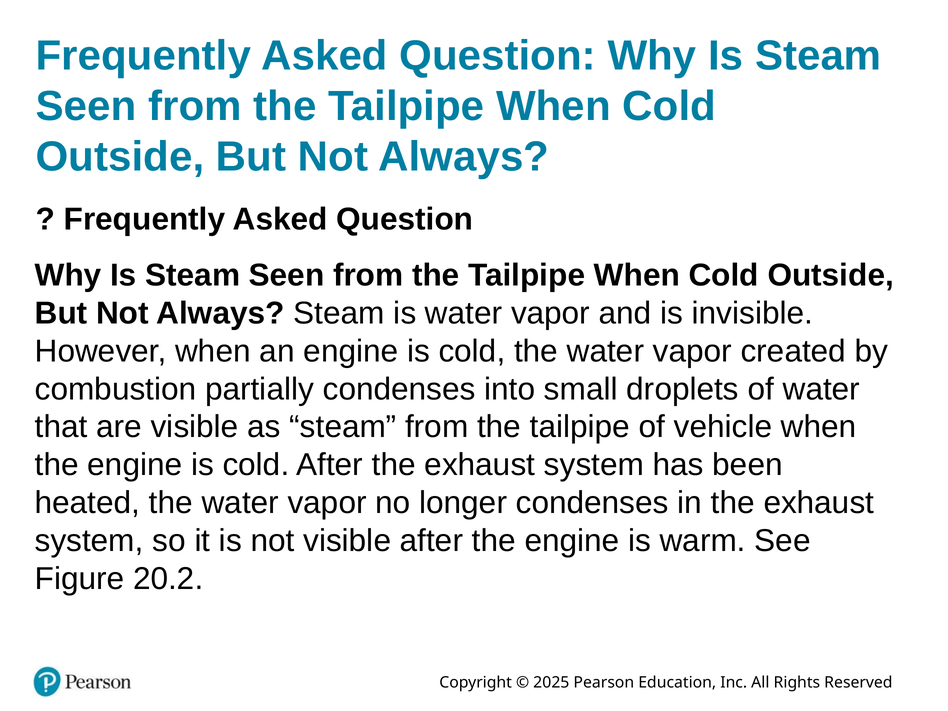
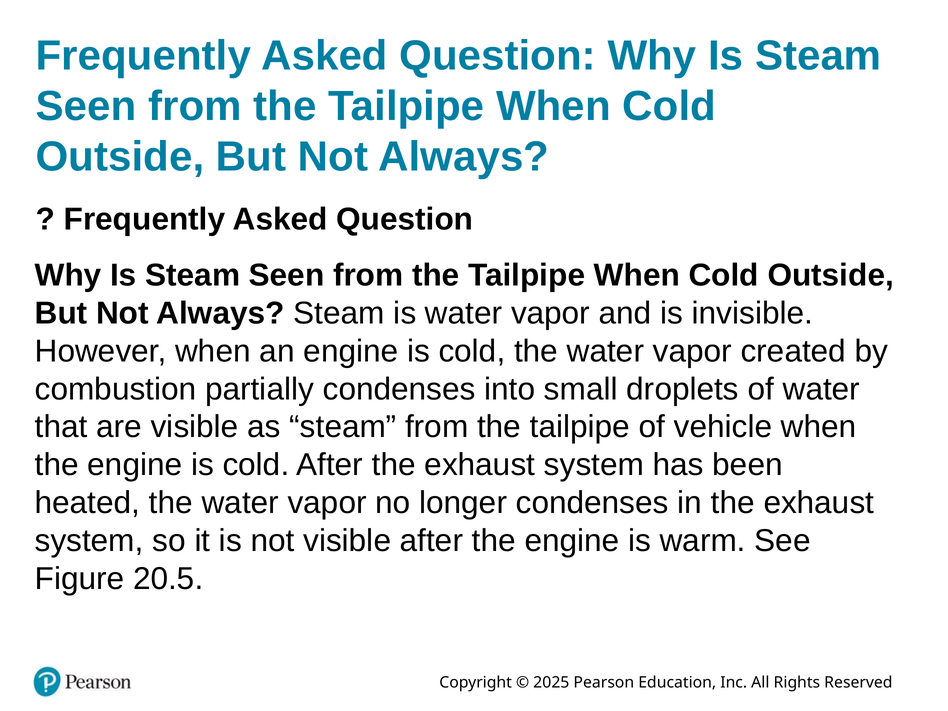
20.2: 20.2 -> 20.5
